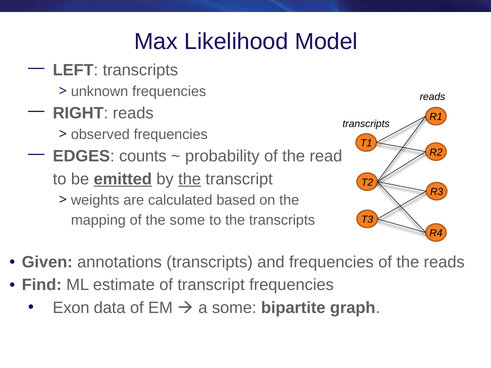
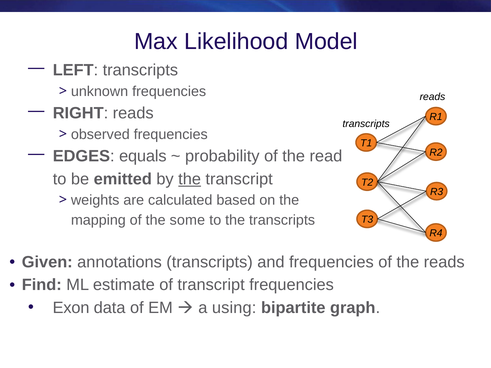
counts: counts -> equals
emitted underline: present -> none
a some: some -> using
